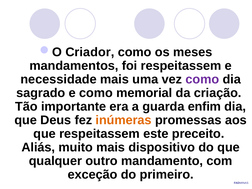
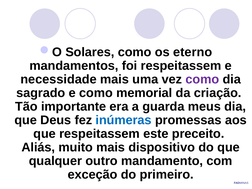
Criador: Criador -> Solares
meses: meses -> eterno
enfim: enfim -> meus
inúmeras colour: orange -> blue
